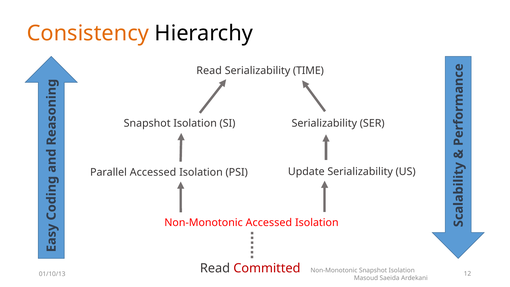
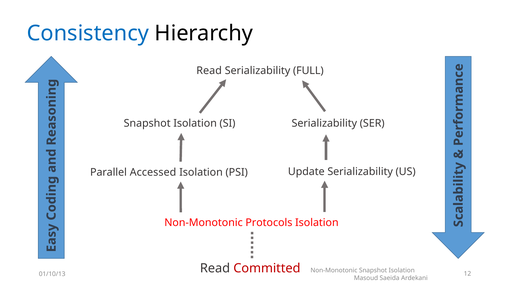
Consistency colour: orange -> blue
TIME: TIME -> FULL
Non-Monotonic Accessed: Accessed -> Protocols
